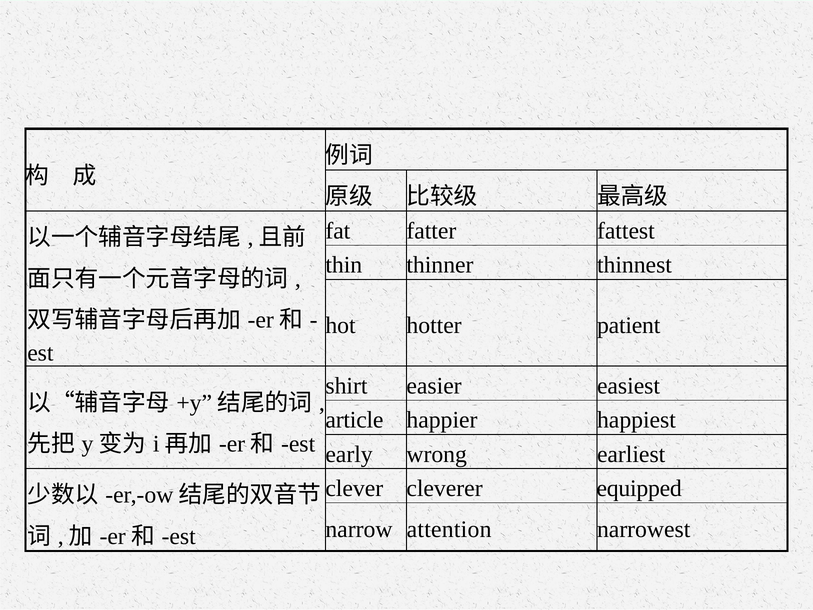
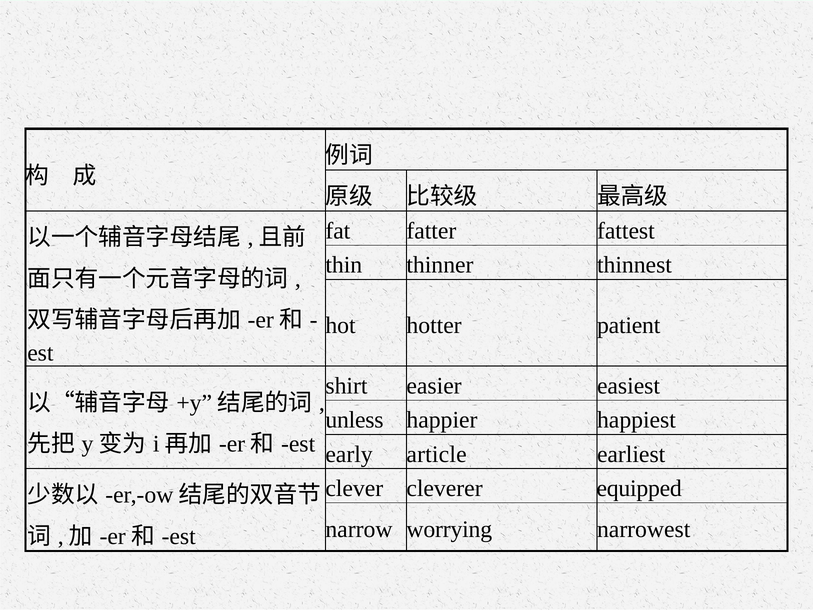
article: article -> unless
wrong: wrong -> article
attention: attention -> worrying
